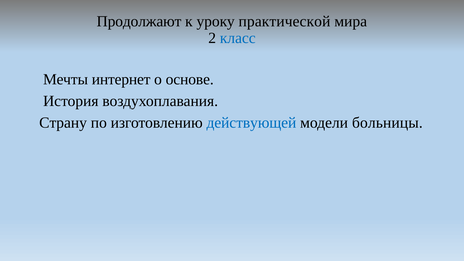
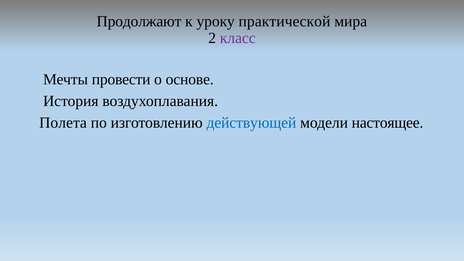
класс colour: blue -> purple
интернет: интернет -> провести
Страну: Страну -> Полета
больницы: больницы -> настоящее
